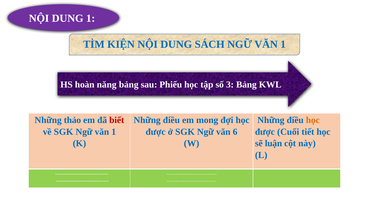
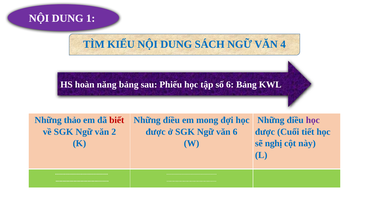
KIỆN: KIỆN -> KIỂU
SÁCH NGỮ VĂN 1: 1 -> 4
số 3: 3 -> 6
học at (313, 120) colour: orange -> purple
SGK Ngữ văn 1: 1 -> 2
luận: luận -> nghị
